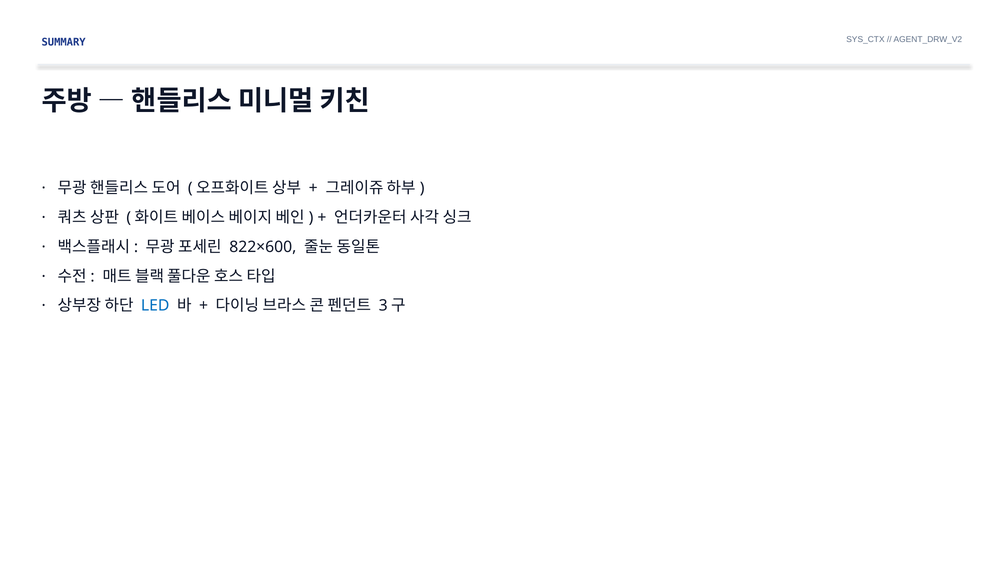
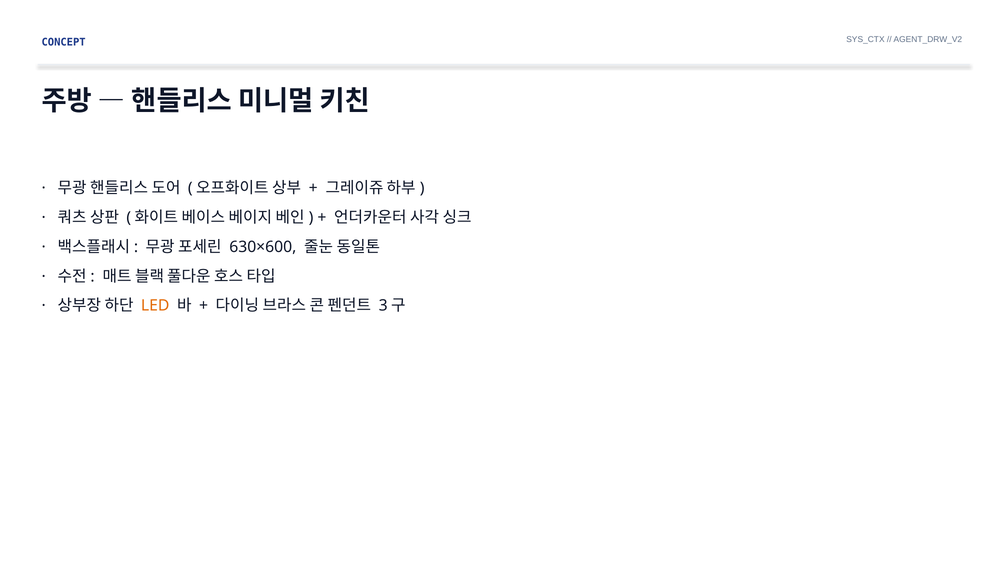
SUMMARY: SUMMARY -> CONCEPT
822×600: 822×600 -> 630×600
LED colour: blue -> orange
